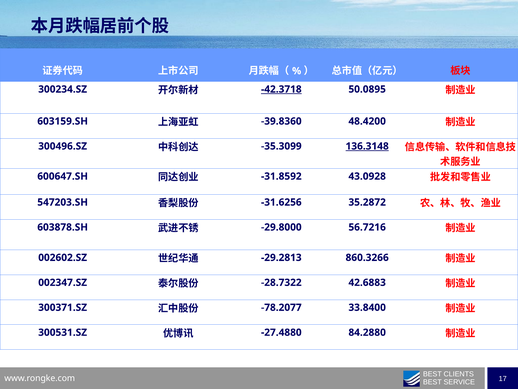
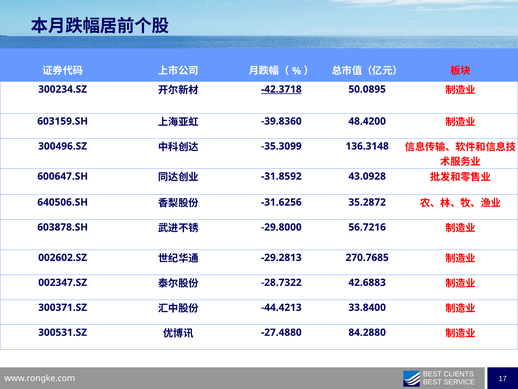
136.3148 underline: present -> none
547203.SH: 547203.SH -> 640506.SH
860.3266: 860.3266 -> 270.7685
-78.2077: -78.2077 -> -44.4213
